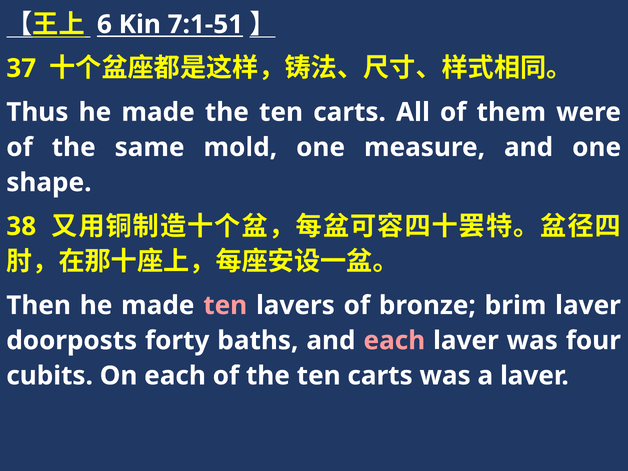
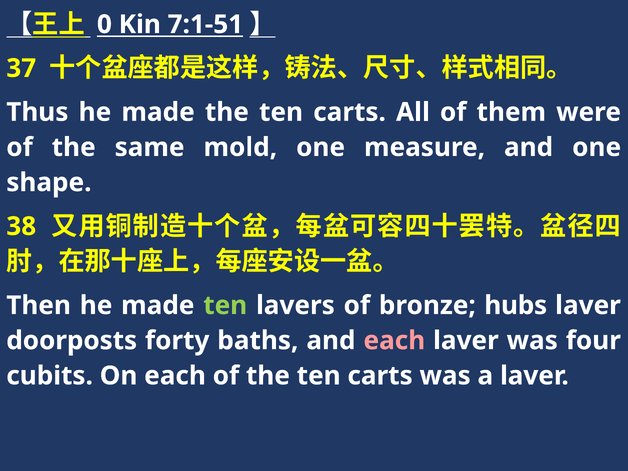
6: 6 -> 0
ten at (225, 305) colour: pink -> light green
brim: brim -> hubs
